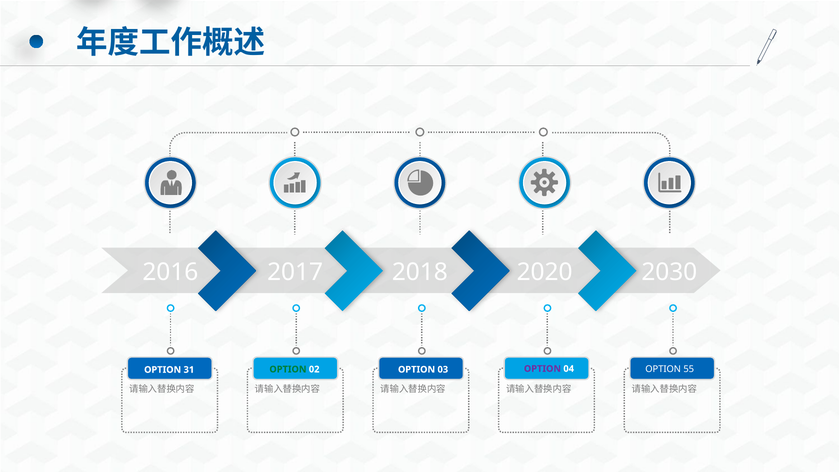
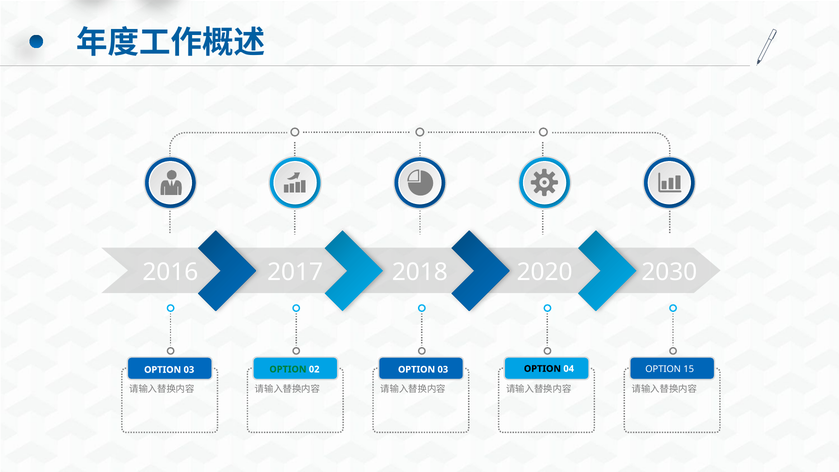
55: 55 -> 15
OPTION at (542, 369) colour: purple -> black
31 at (189, 370): 31 -> 03
